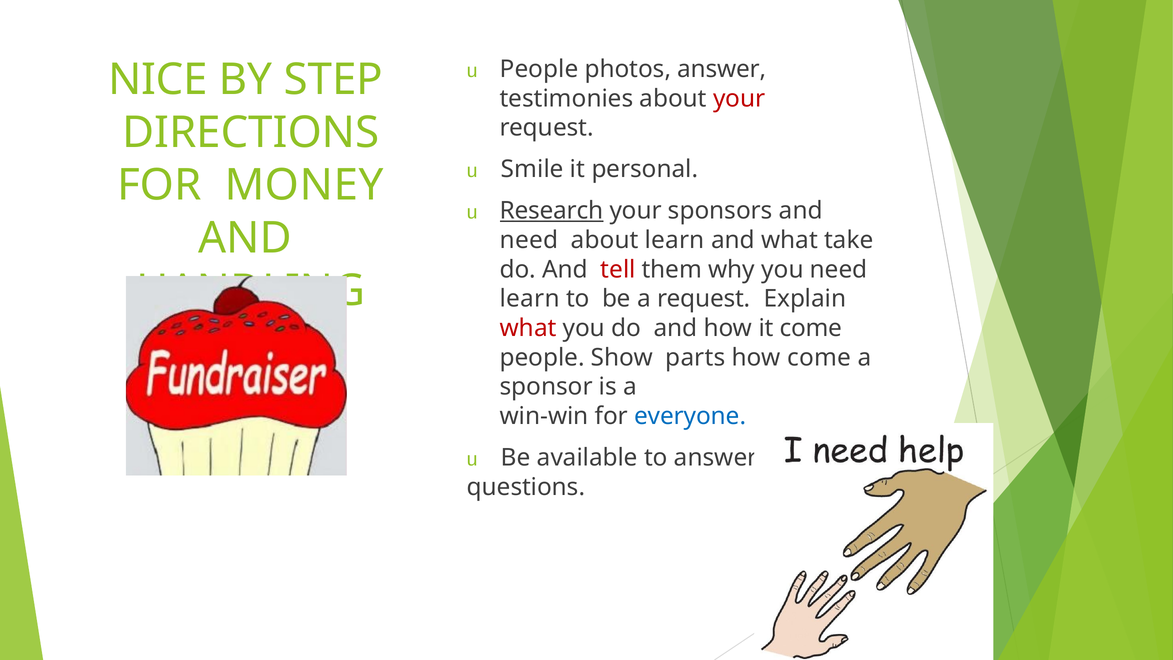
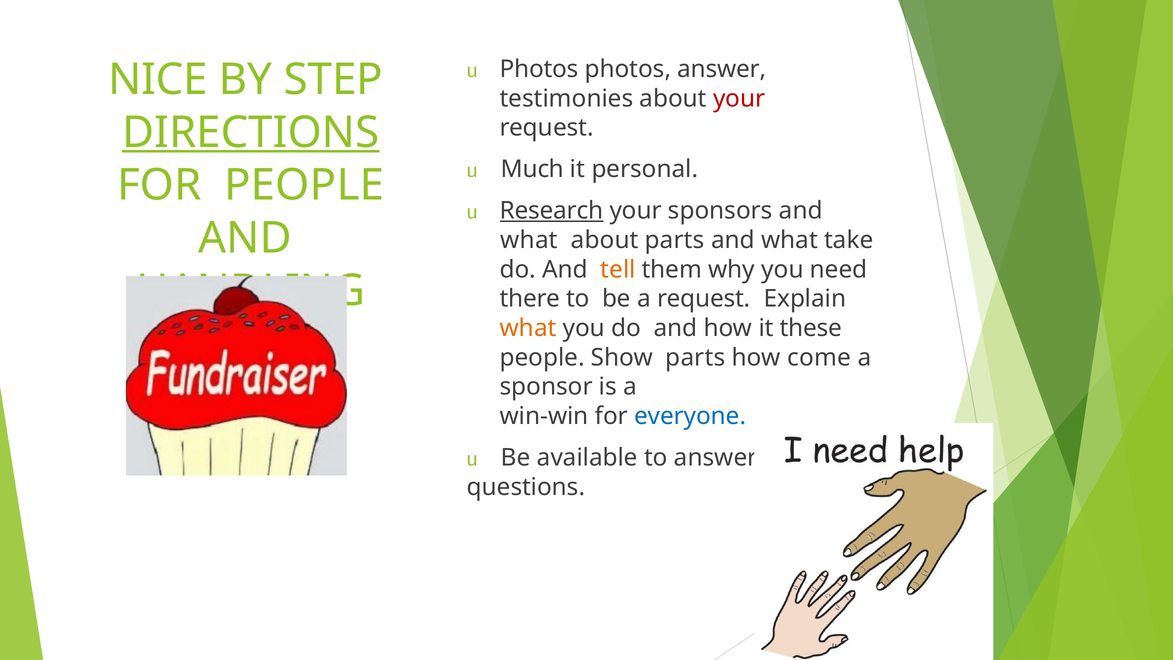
u People: People -> Photos
DIRECTIONS underline: none -> present
Smile: Smile -> Much
FOR MONEY: MONEY -> PEOPLE
need at (529, 240): need -> what
about learn: learn -> parts
tell colour: red -> orange
learn at (530, 299): learn -> there
what at (528, 328) colour: red -> orange
it come: come -> these
